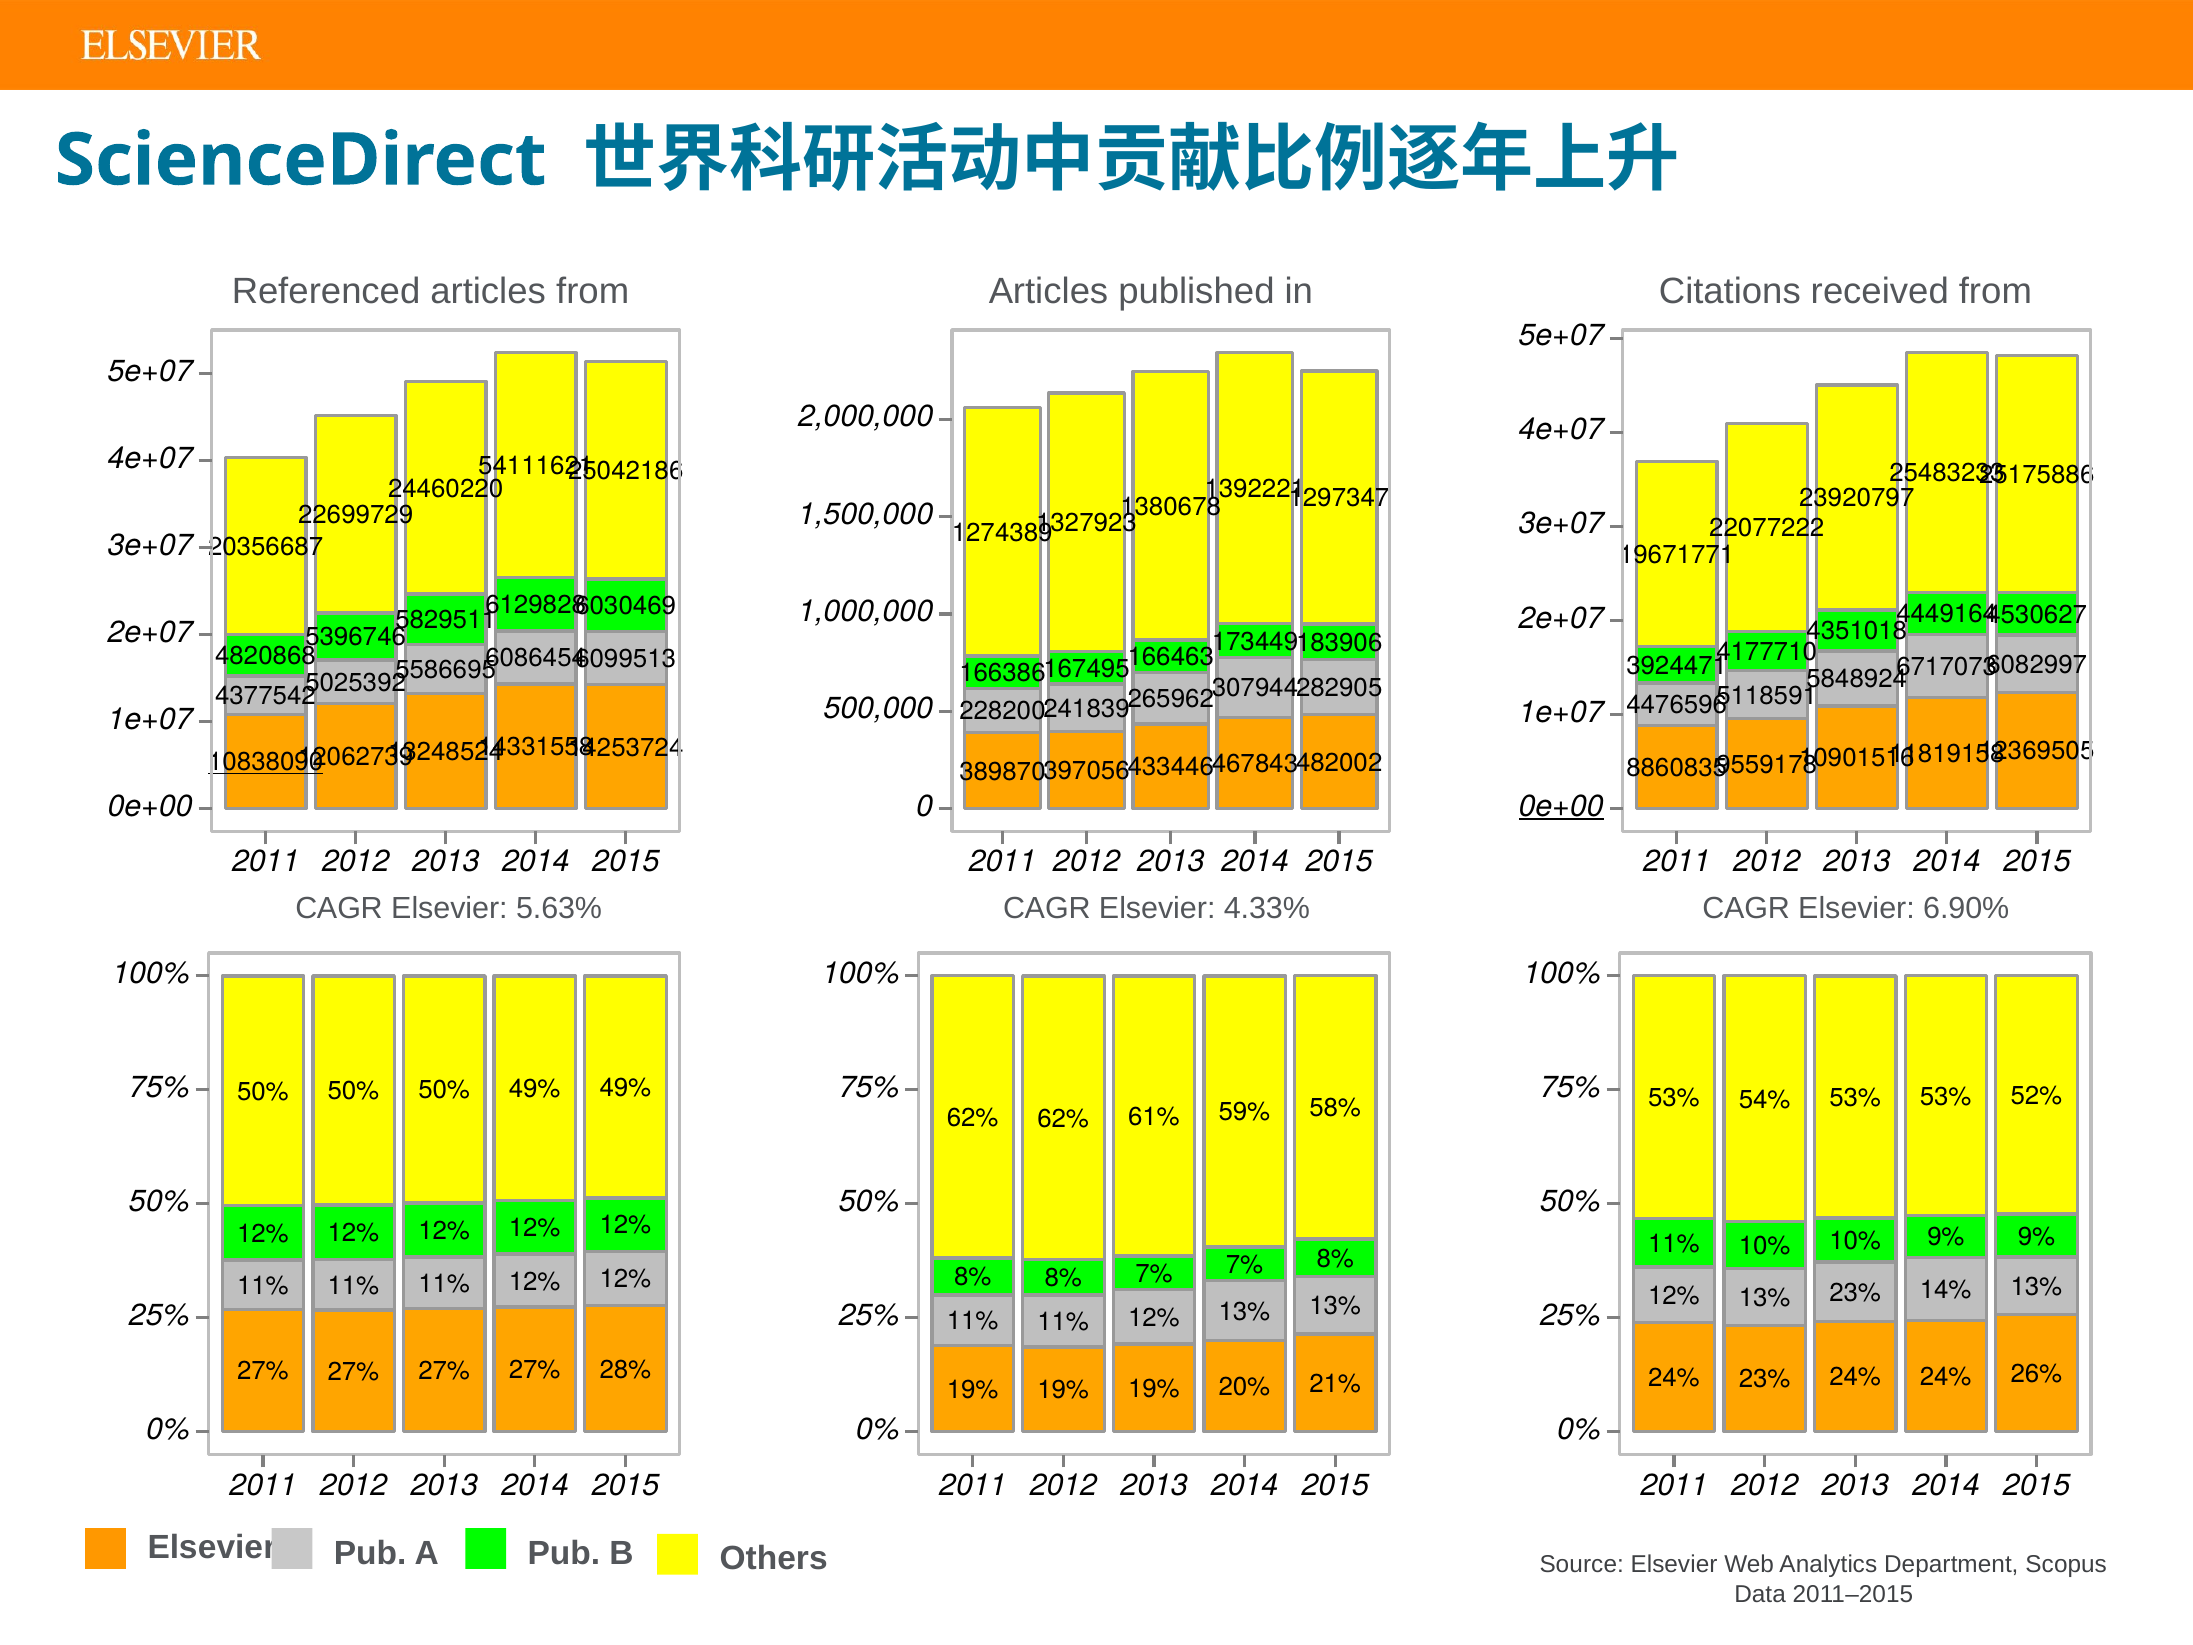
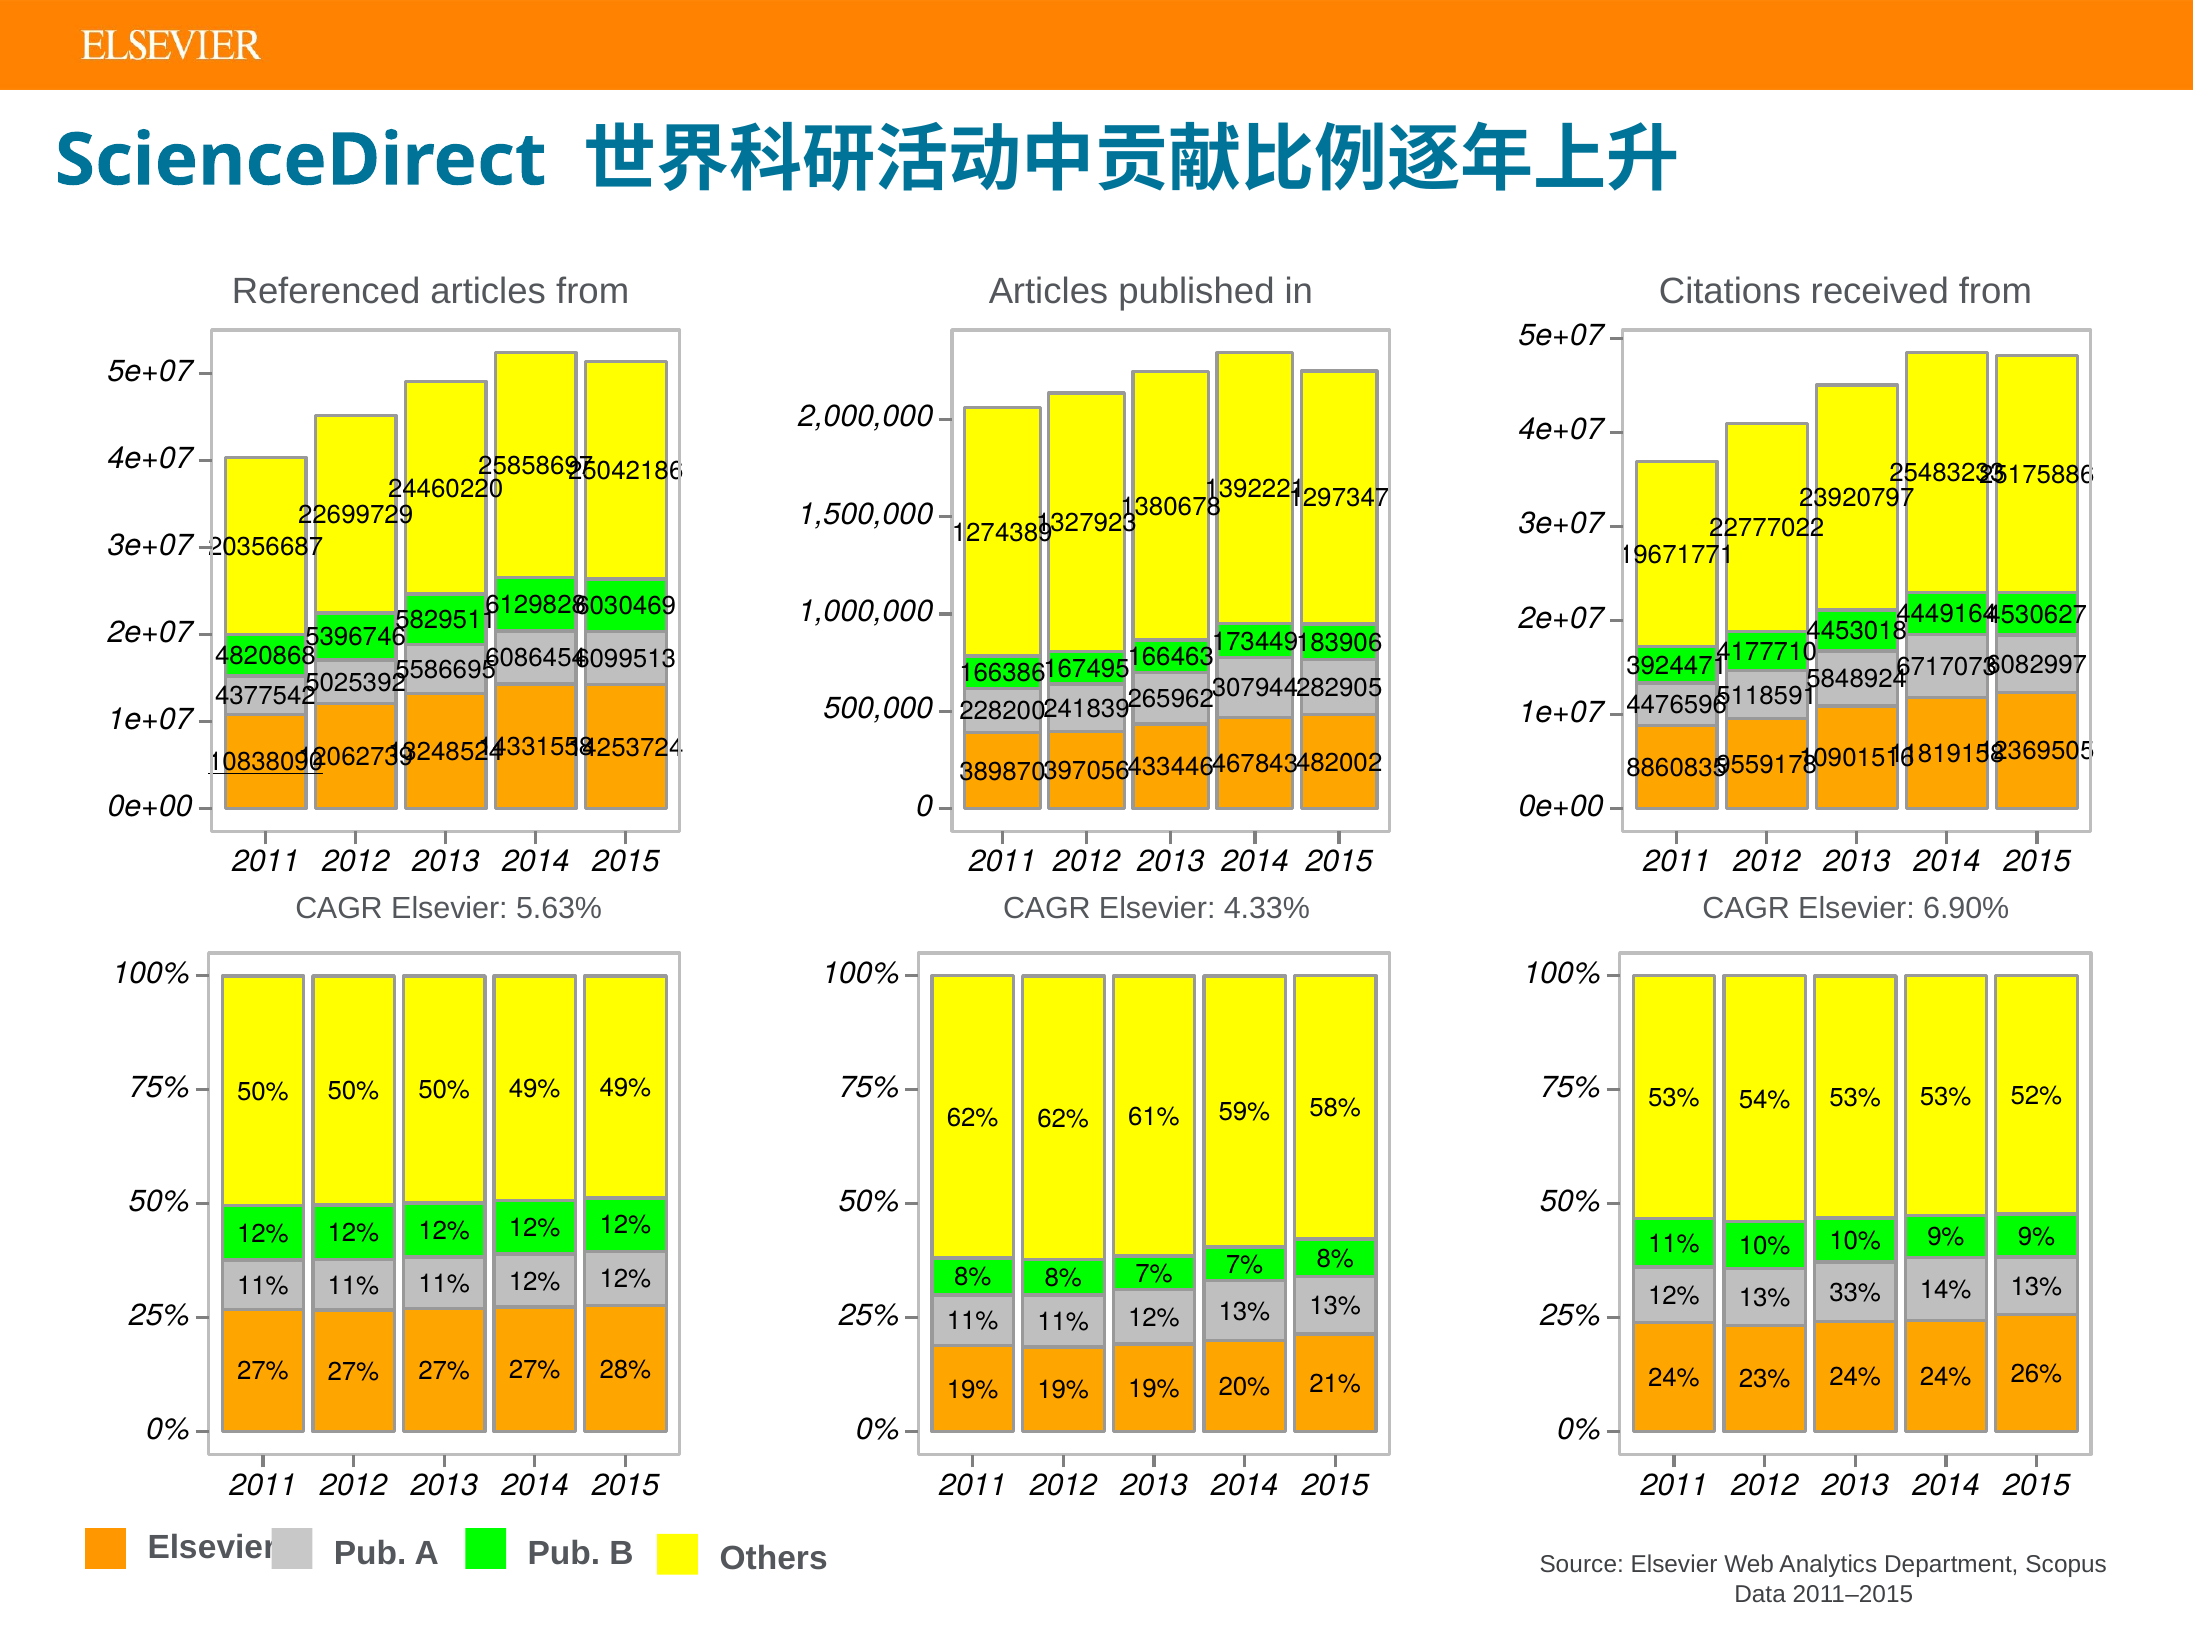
54111621: 54111621 -> 25858697
22077222: 22077222 -> 22777022
4351018: 4351018 -> 4453018
0e+00 at (1561, 806) underline: present -> none
23% at (1855, 1292): 23% -> 33%
